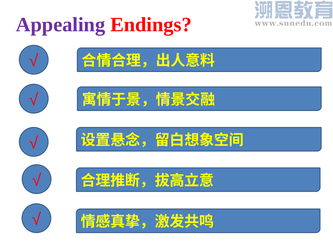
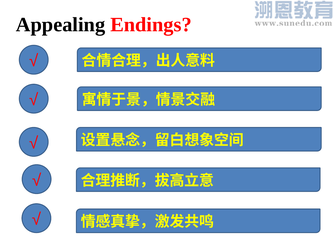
Appealing colour: purple -> black
